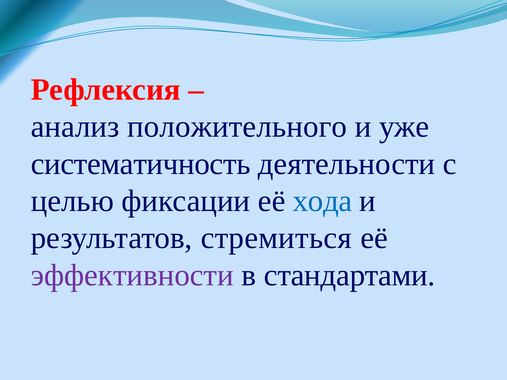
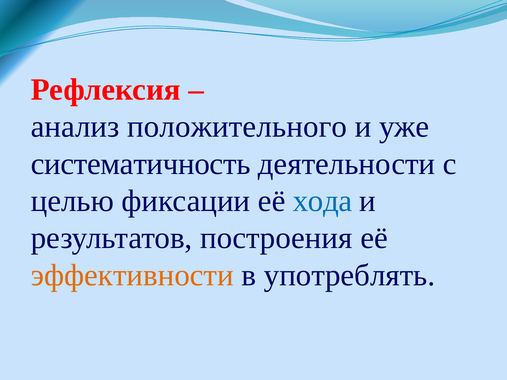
стремиться: стремиться -> построения
эффективности colour: purple -> orange
стандартами: стандартами -> употреблять
